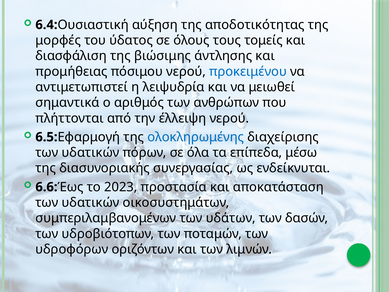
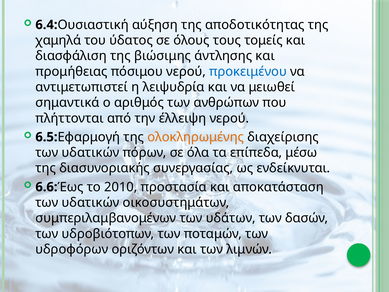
μορφές: μορφές -> χαμηλά
ολοκληρωμένης colour: blue -> orange
2023: 2023 -> 2010
